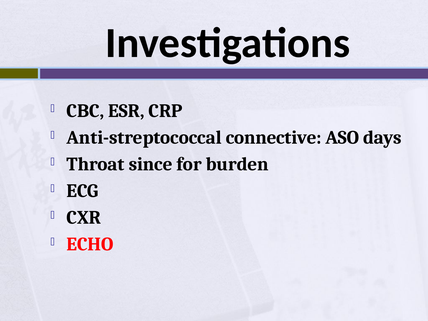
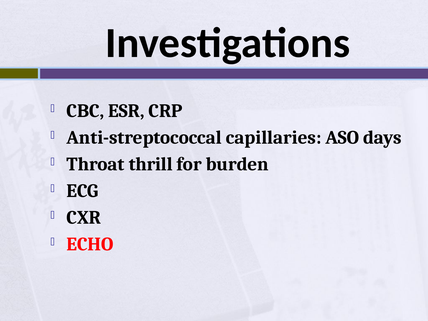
connective: connective -> capillaries
since: since -> thrill
